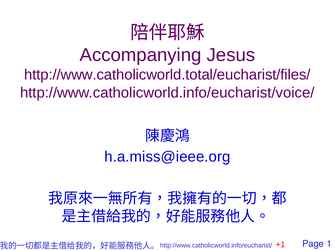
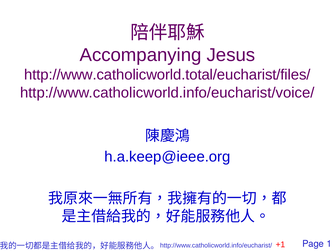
h.a.miss@ieee.org: h.a.miss@ieee.org -> h.a.keep@ieee.org
